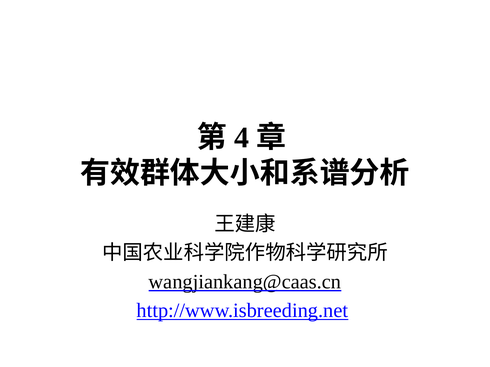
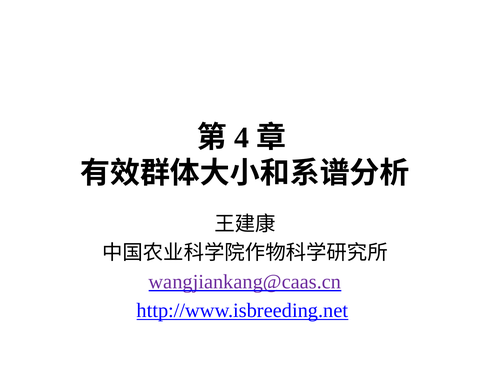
wangjiankang@caas.cn colour: black -> purple
